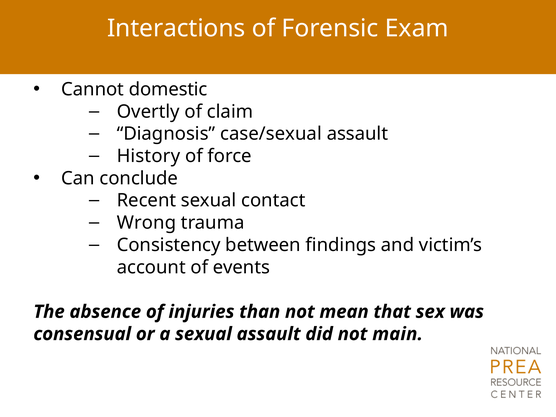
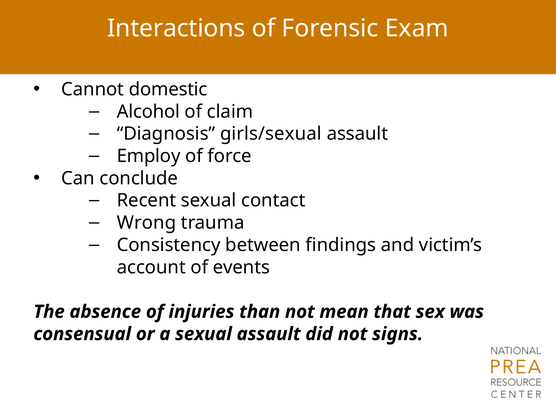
Overtly: Overtly -> Alcohol
case/sexual: case/sexual -> girls/sexual
History: History -> Employ
main: main -> signs
